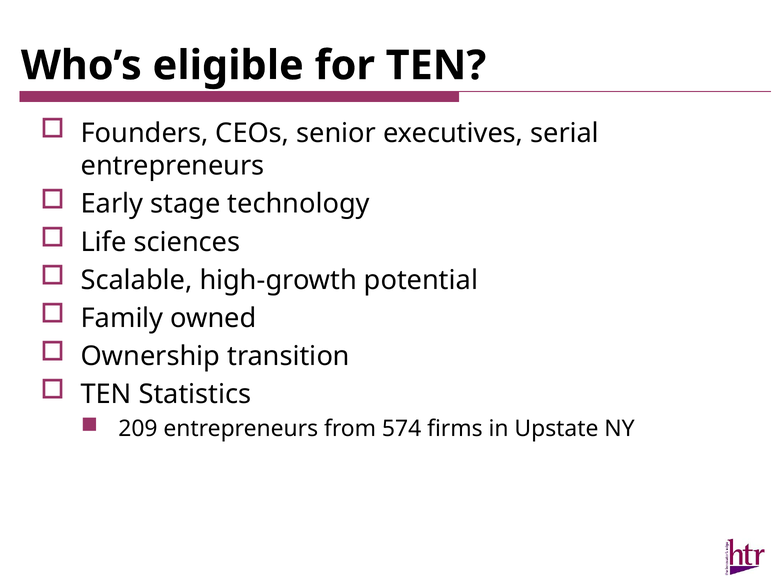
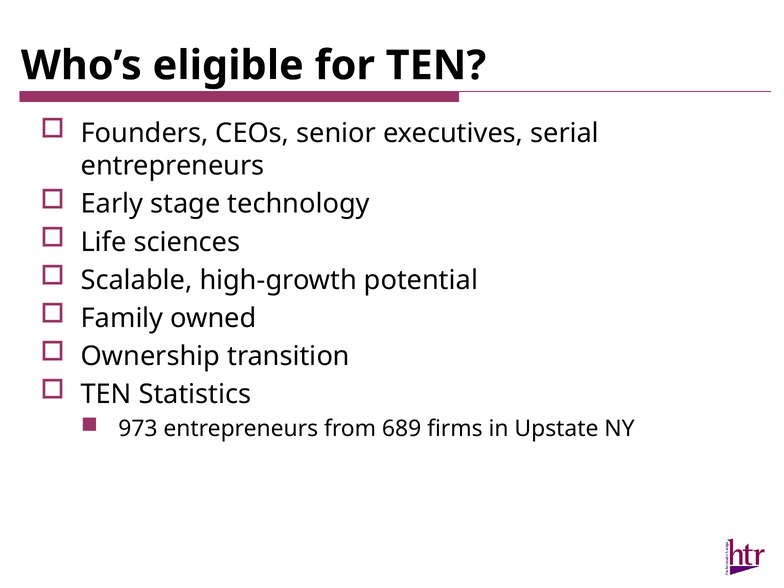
209: 209 -> 973
574: 574 -> 689
